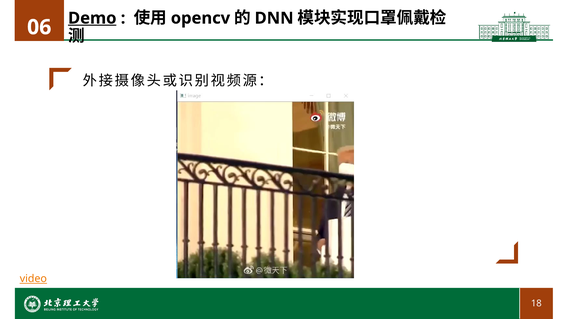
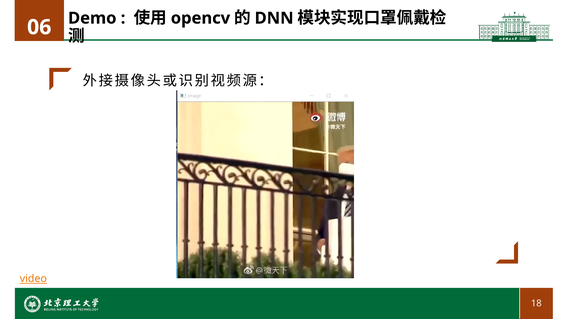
Demo underline: present -> none
